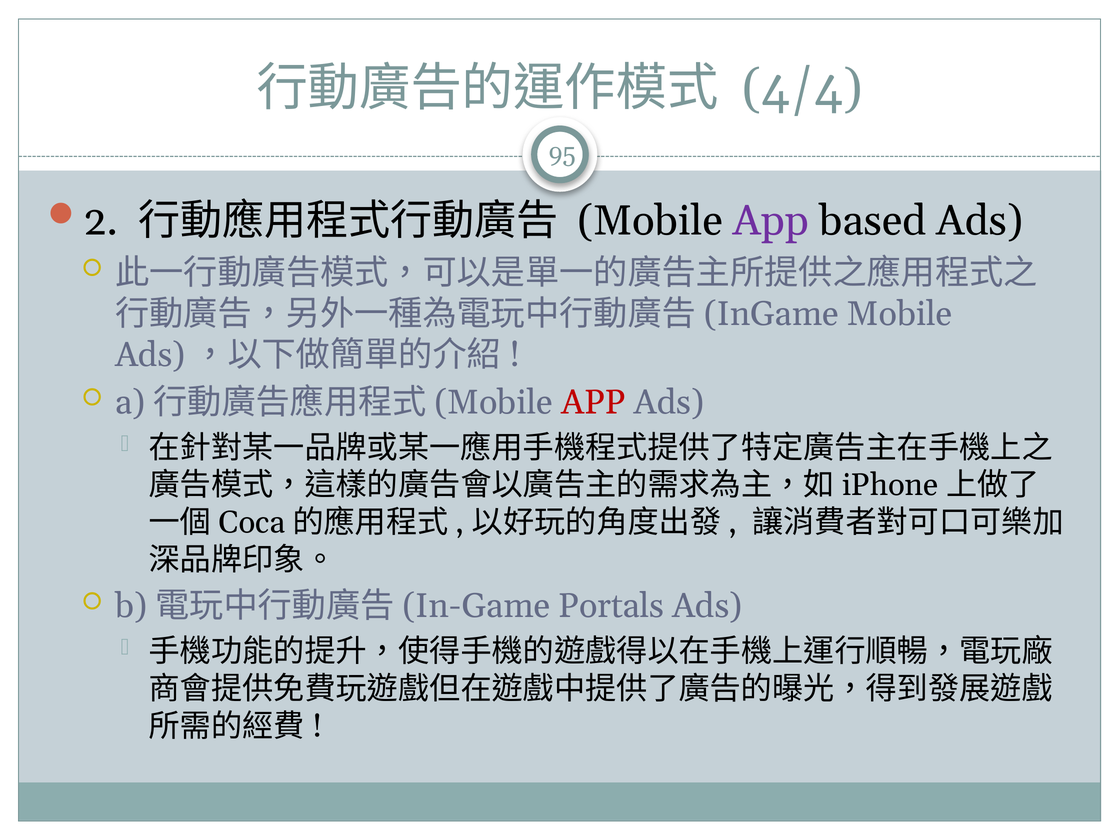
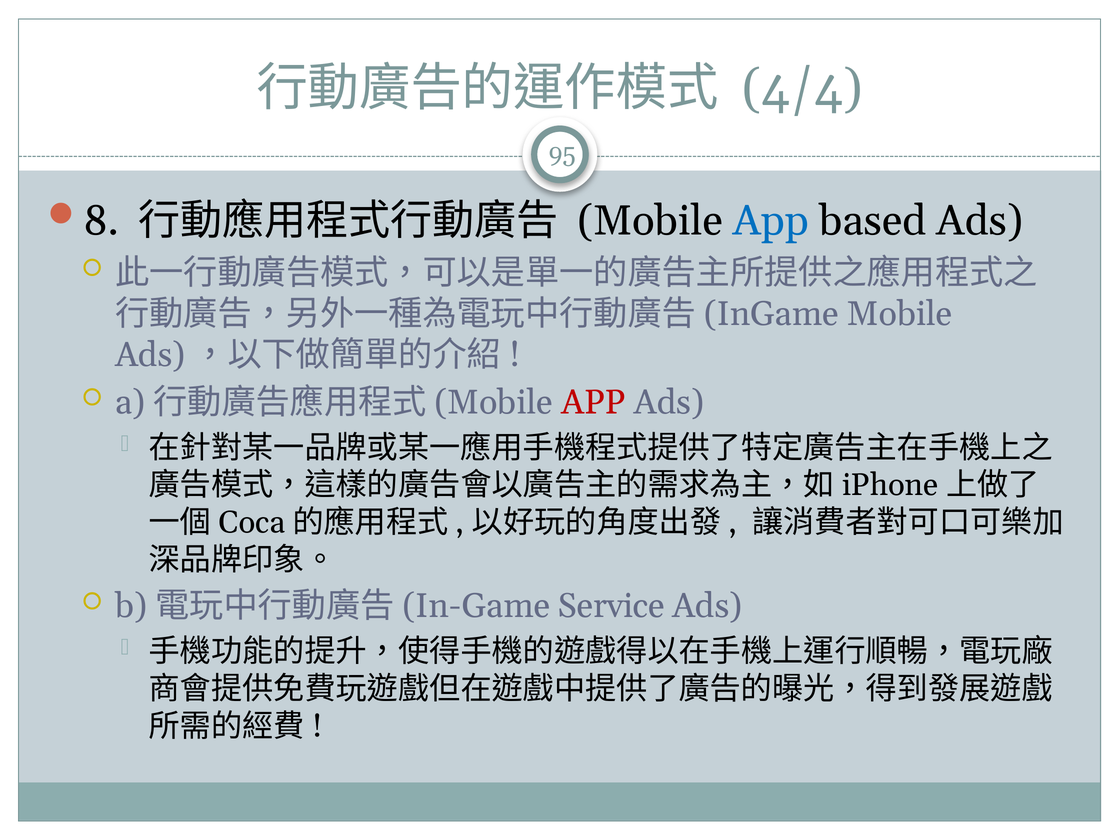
2: 2 -> 8
App at (771, 221) colour: purple -> blue
Portals: Portals -> Service
